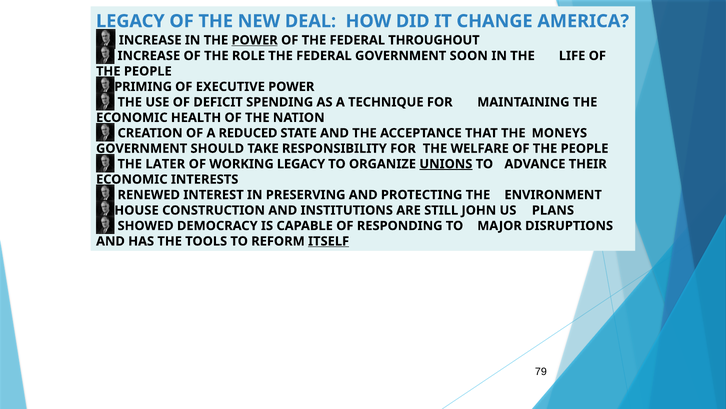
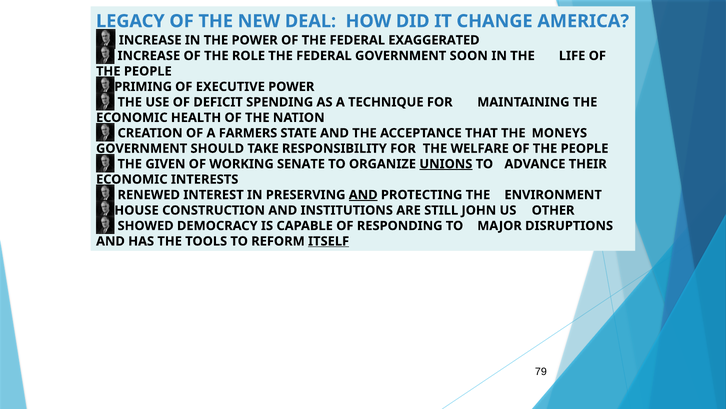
POWER at (255, 40) underline: present -> none
THROUGHOUT: THROUGHOUT -> EXAGGERATED
REDUCED: REDUCED -> FARMERS
LATER: LATER -> GIVEN
WORKING LEGACY: LEGACY -> SENATE
AND at (363, 195) underline: none -> present
PLANS: PLANS -> OTHER
